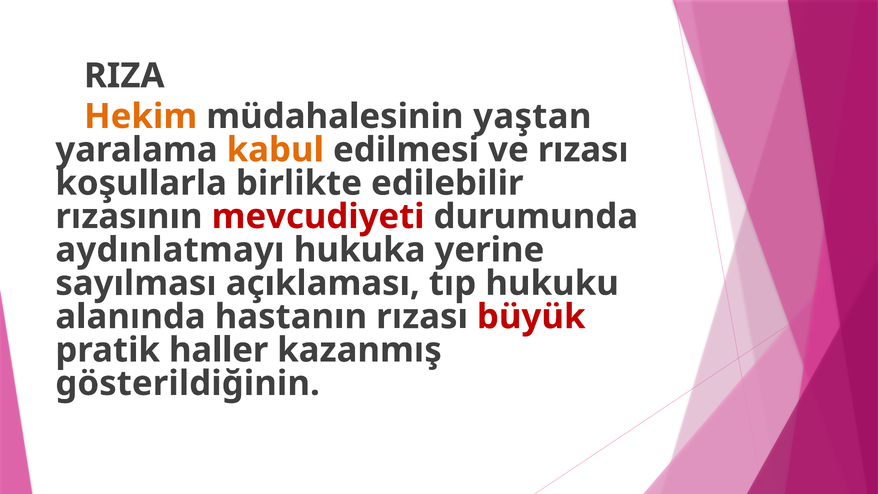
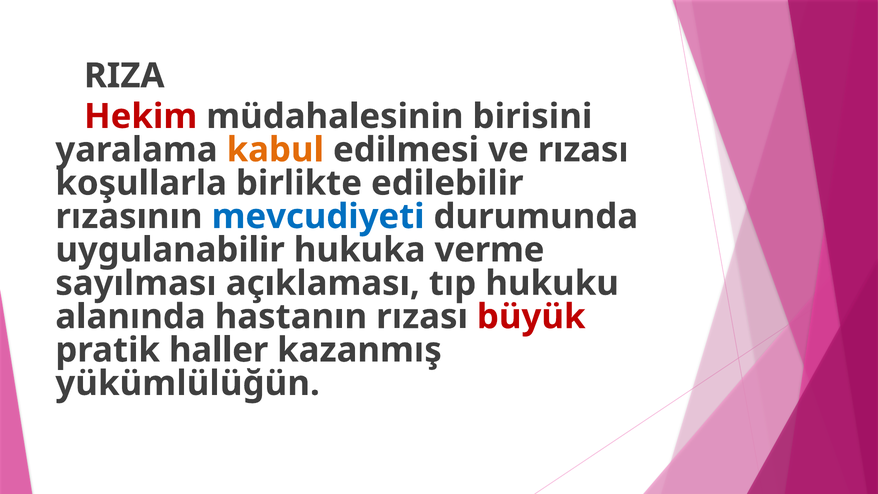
Hekim colour: orange -> red
yaştan: yaştan -> birisini
mevcudiyeti colour: red -> blue
aydınlatmayı: aydınlatmayı -> uygulanabilir
yerine: yerine -> verme
gösterildiğinin: gösterildiğinin -> yükümlülüğün
